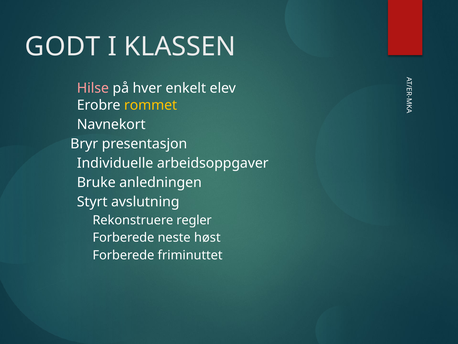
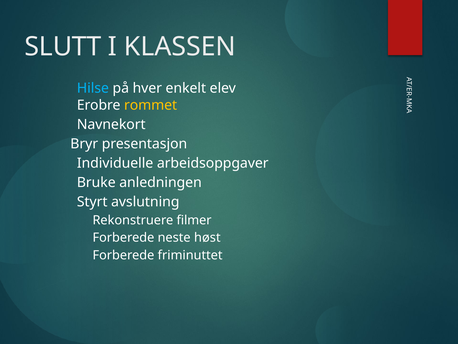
GODT: GODT -> SLUTT
Hilse colour: pink -> light blue
regler: regler -> filmer
